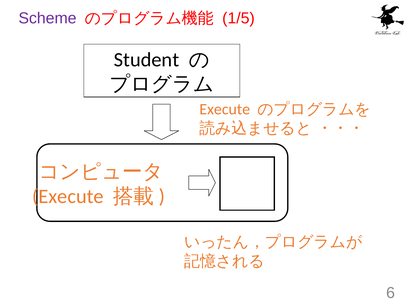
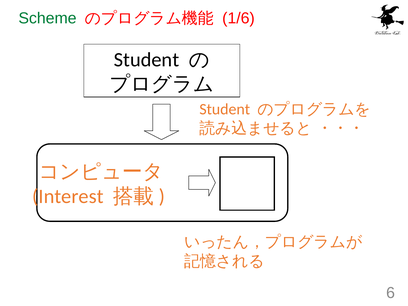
Scheme colour: purple -> green
1/5: 1/5 -> 1/6
Execute at (225, 109): Execute -> Student
Execute at (68, 196): Execute -> Interest
